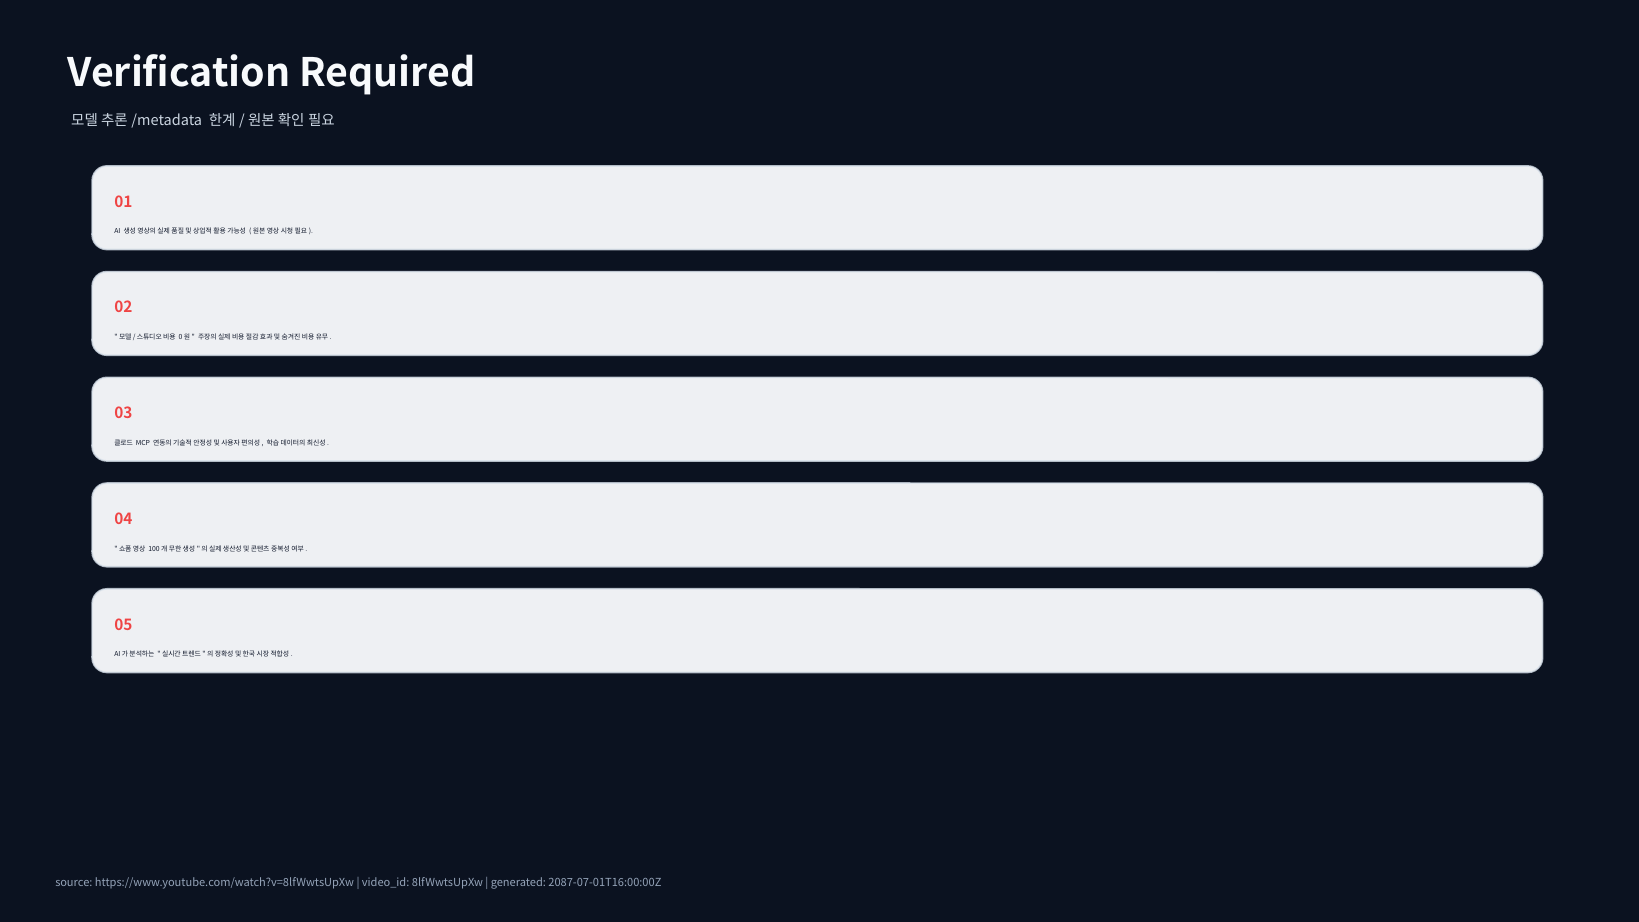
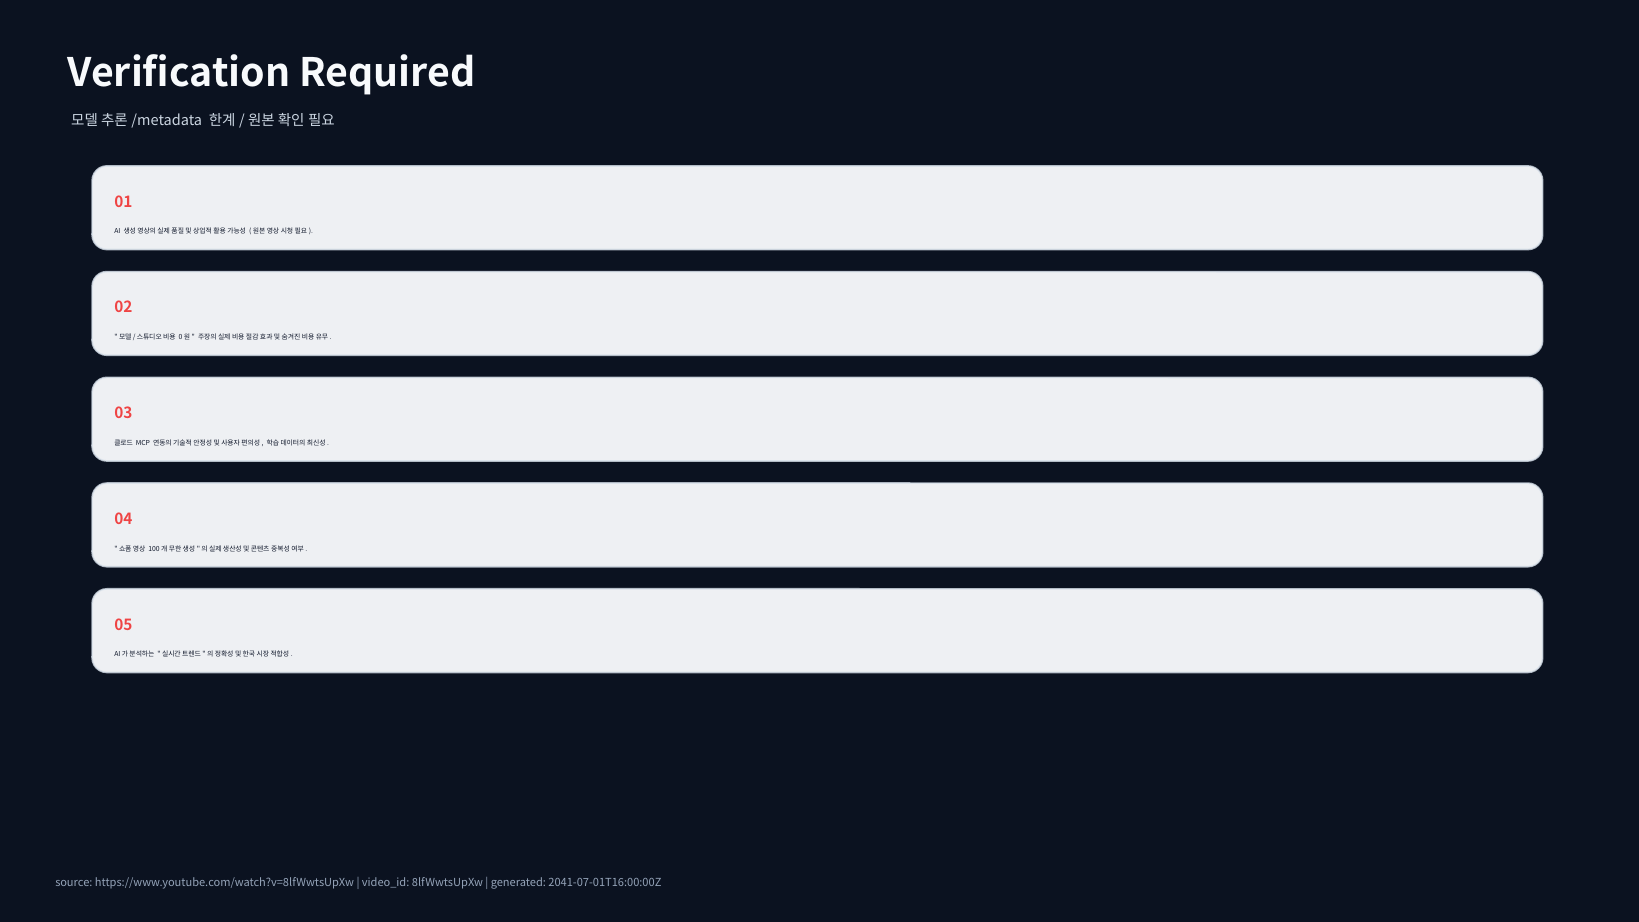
2087-07-01T16:00:00Z: 2087-07-01T16:00:00Z -> 2041-07-01T16:00:00Z
